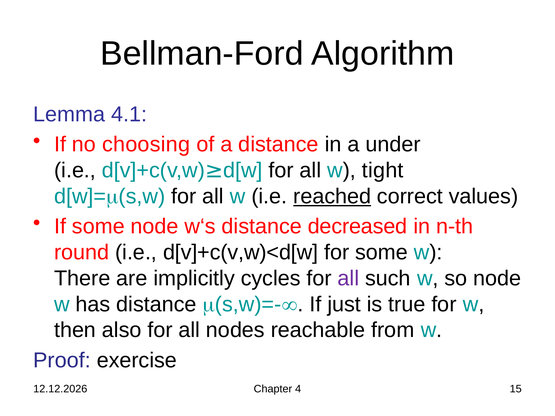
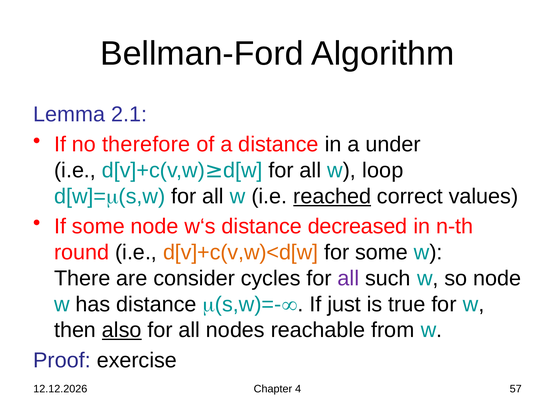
4.1: 4.1 -> 2.1
choosing: choosing -> therefore
tight: tight -> loop
d[v]+c(v,w)<d[w colour: black -> orange
implicitly: implicitly -> consider
also underline: none -> present
15: 15 -> 57
